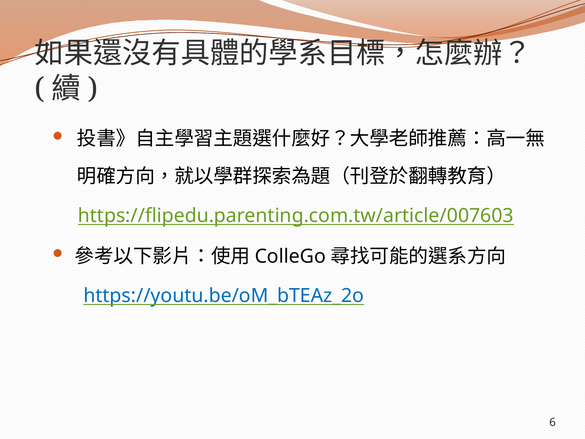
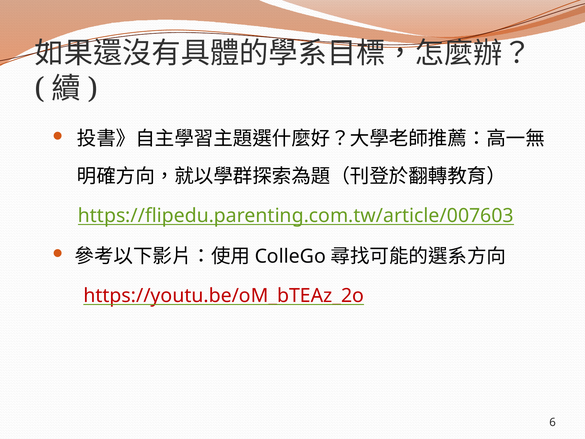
https://youtu.be/oM_bTEAz_2o colour: blue -> red
